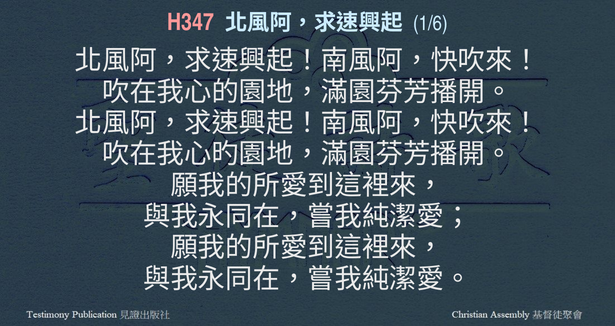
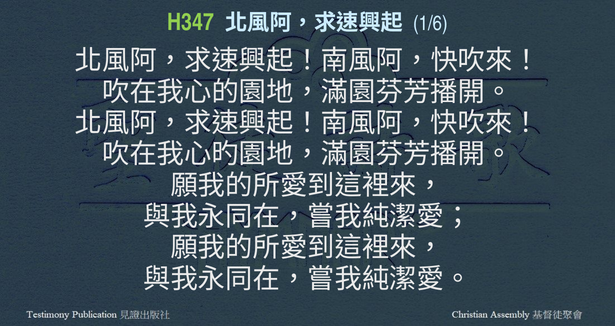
H347 colour: pink -> light green
